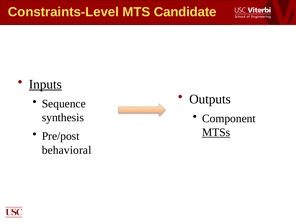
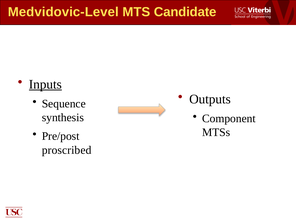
Constraints-Level: Constraints-Level -> Medvidovic-Level
MTSs underline: present -> none
behavioral: behavioral -> proscribed
